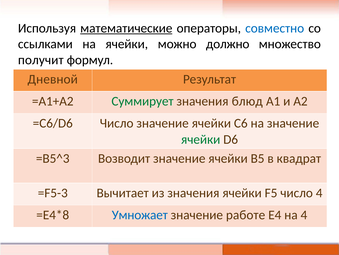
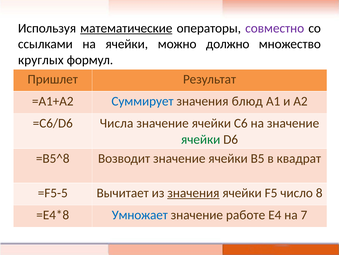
совместно colour: blue -> purple
получит: получит -> круглых
Дневной: Дневной -> Пришлет
Суммирует colour: green -> blue
=C6/D6 Число: Число -> Числа
=B5^3: =B5^3 -> =B5^8
=F5-3: =F5-3 -> =F5-5
значения at (193, 192) underline: none -> present
число 4: 4 -> 8
на 4: 4 -> 7
